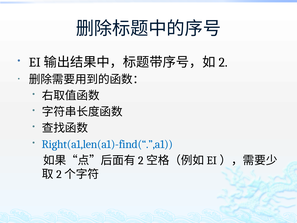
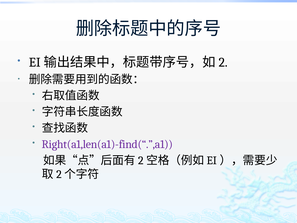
Right(a1,len(a1)-find(“.”,a1 colour: blue -> purple
